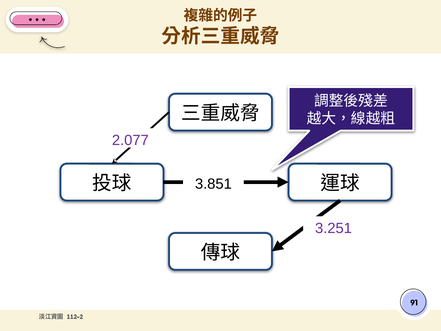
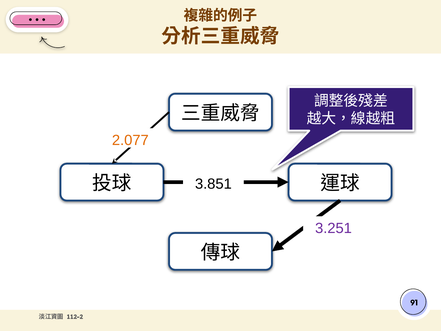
2.077 colour: purple -> orange
